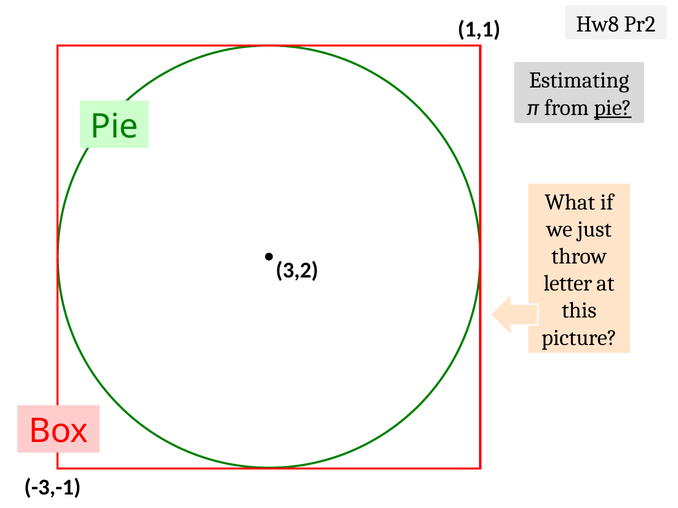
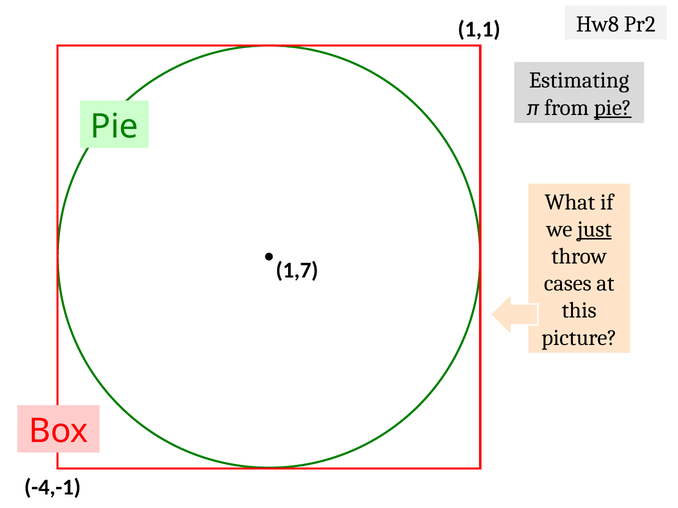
just underline: none -> present
3,2: 3,2 -> 1,7
letter: letter -> cases
-3,-1: -3,-1 -> -4,-1
